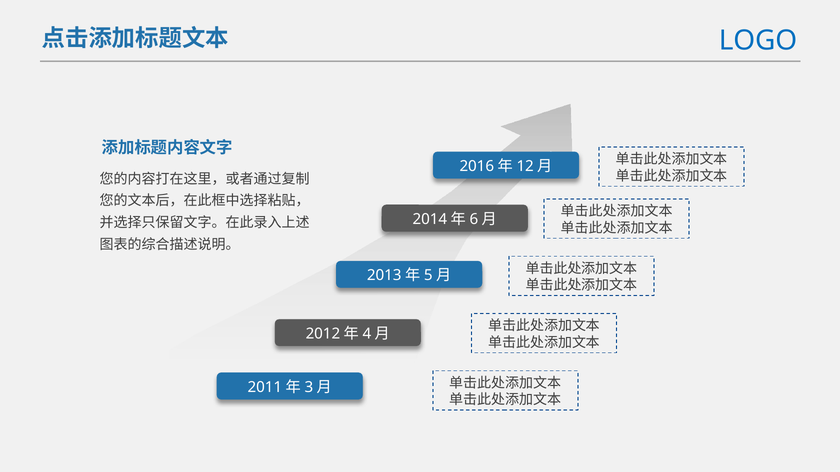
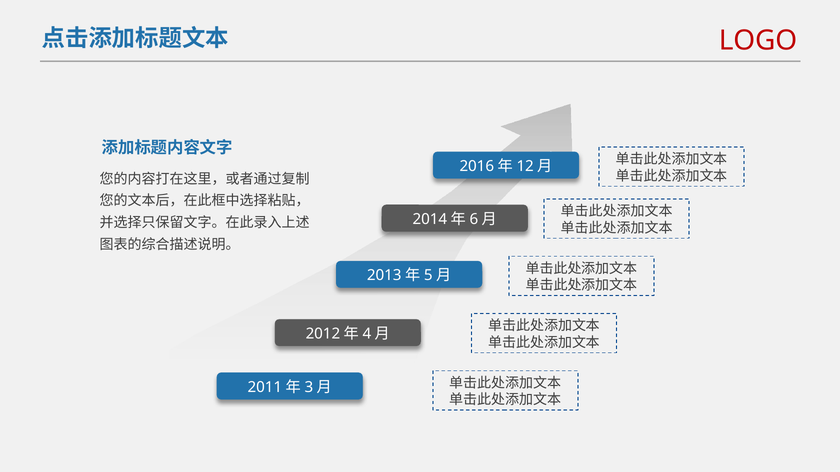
LOGO colour: blue -> red
